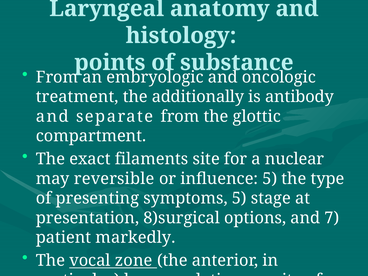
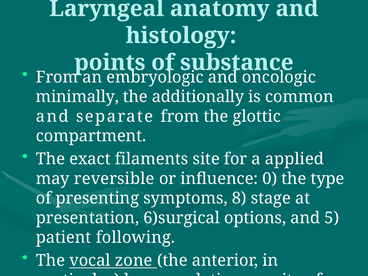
treatment: treatment -> minimally
antibody: antibody -> common
nuclear: nuclear -> applied
influence 5: 5 -> 0
symptoms 5: 5 -> 8
8)surgical: 8)surgical -> 6)surgical
7: 7 -> 5
markedly: markedly -> following
